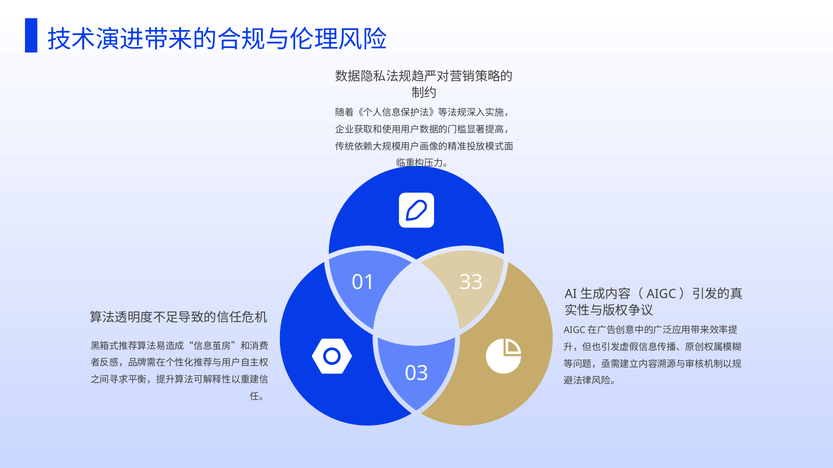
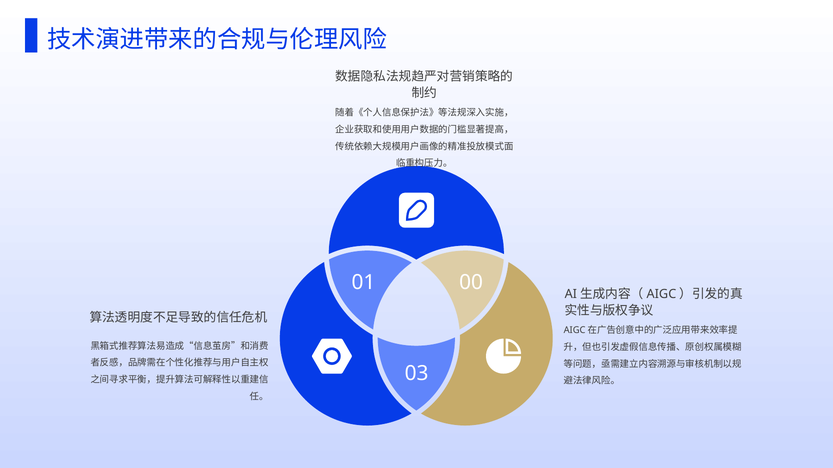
33: 33 -> 00
